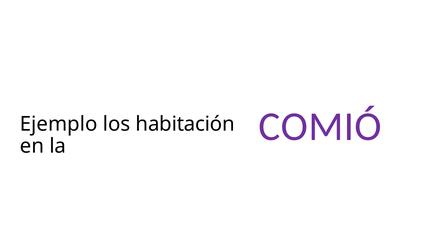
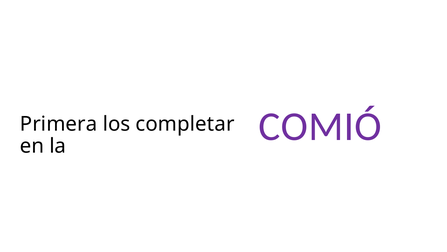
Ejemplo: Ejemplo -> Primera
habitación: habitación -> completar
